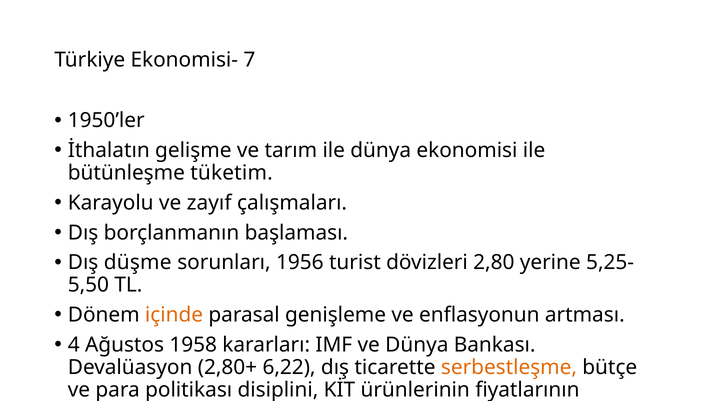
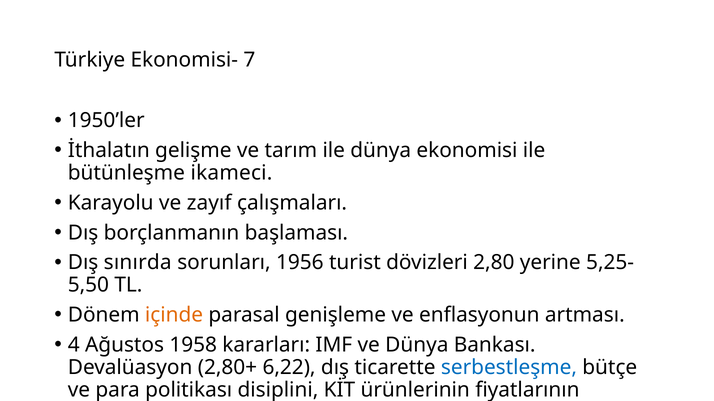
tüketim: tüketim -> ikameci
düşme: düşme -> sınırda
serbestleşme colour: orange -> blue
